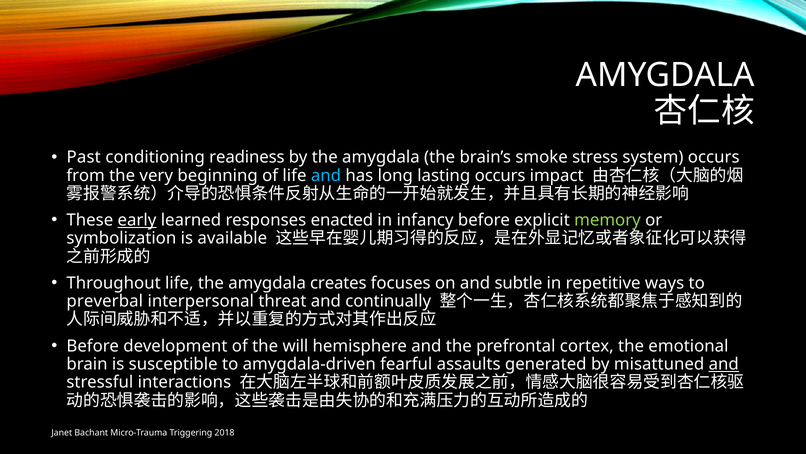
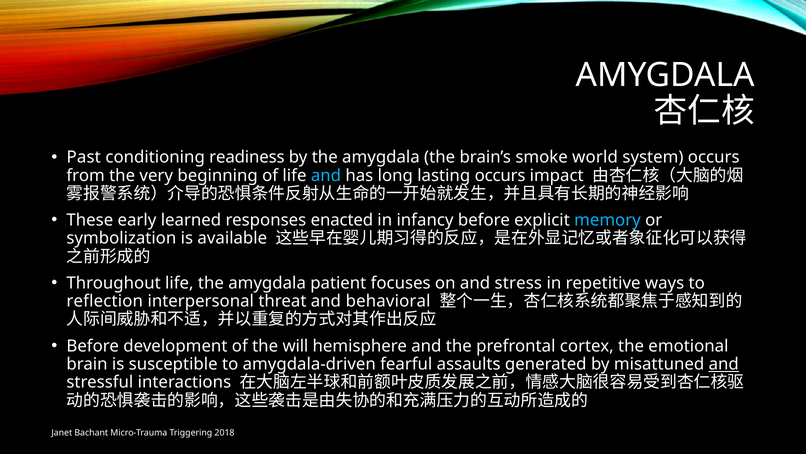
stress: stress -> world
early underline: present -> none
memory colour: light green -> light blue
creates: creates -> patient
subtle: subtle -> stress
preverbal: preverbal -> reflection
continually: continually -> behavioral
